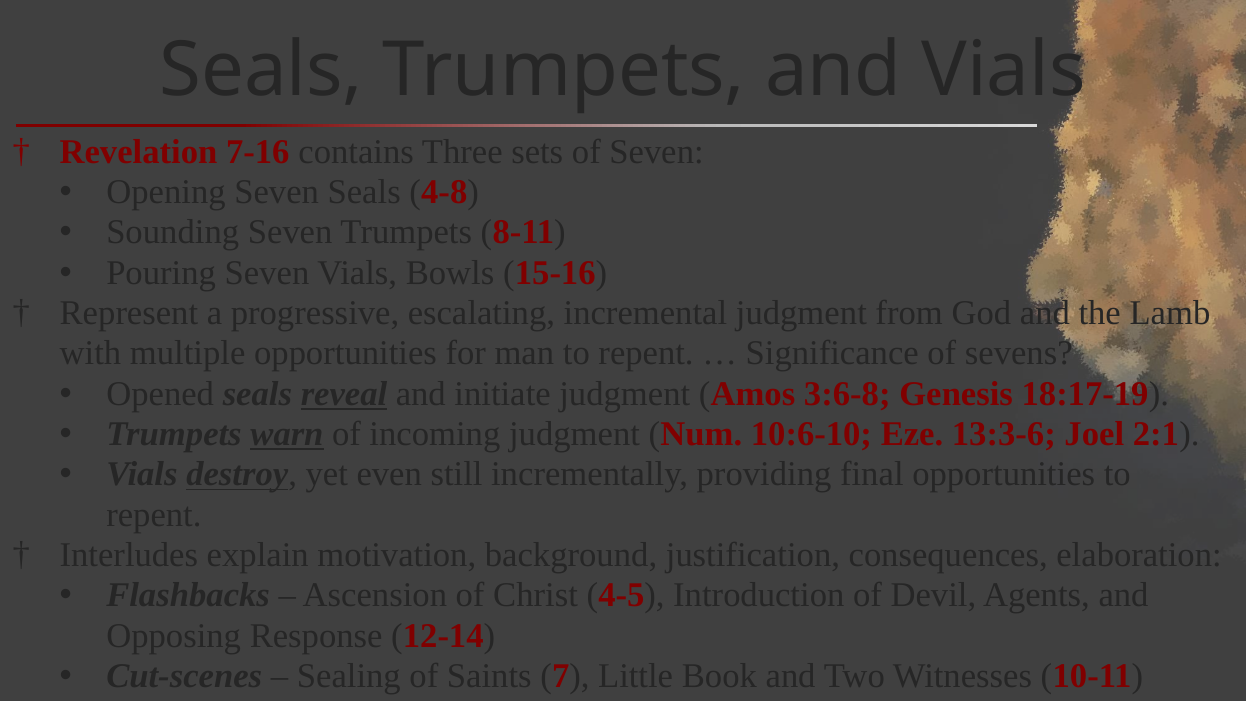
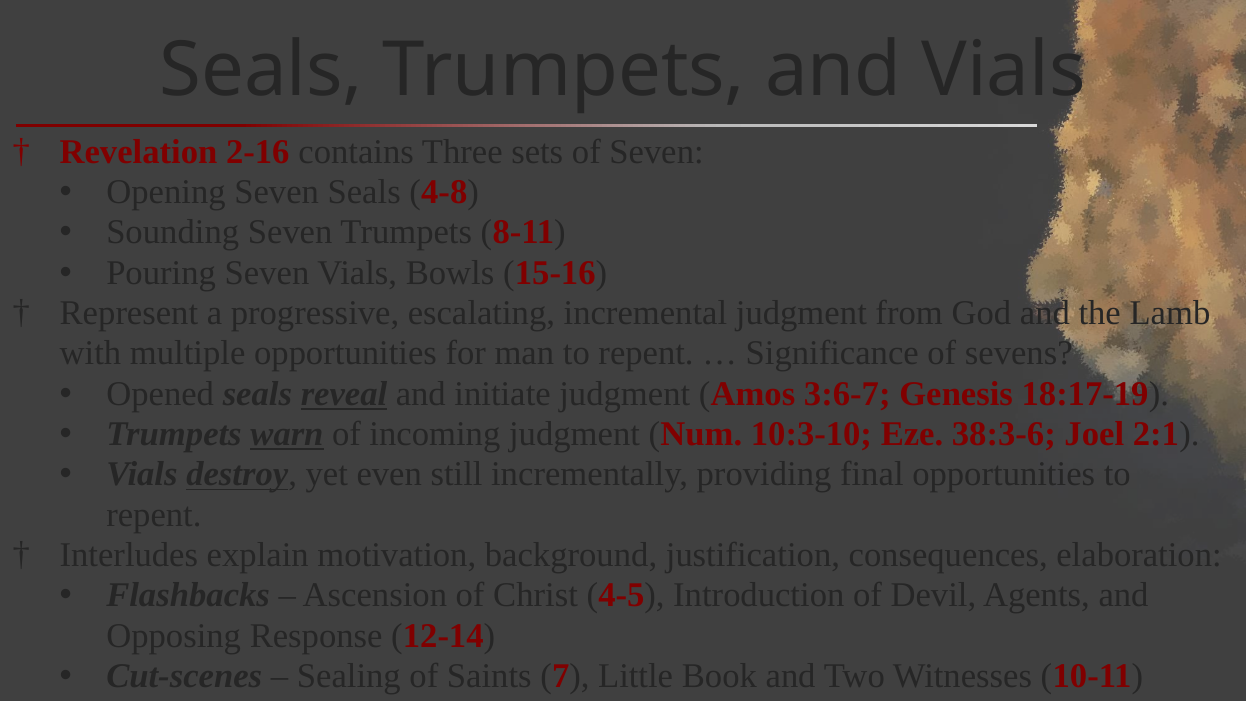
7-16: 7-16 -> 2-16
3:6-8: 3:6-8 -> 3:6-7
10:6-10: 10:6-10 -> 10:3-10
13:3-6: 13:3-6 -> 38:3-6
